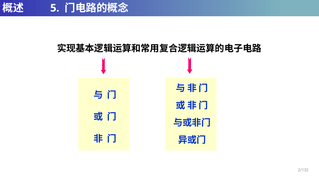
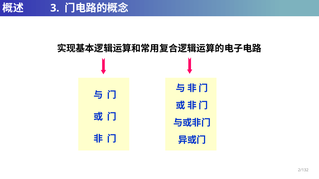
5: 5 -> 3
